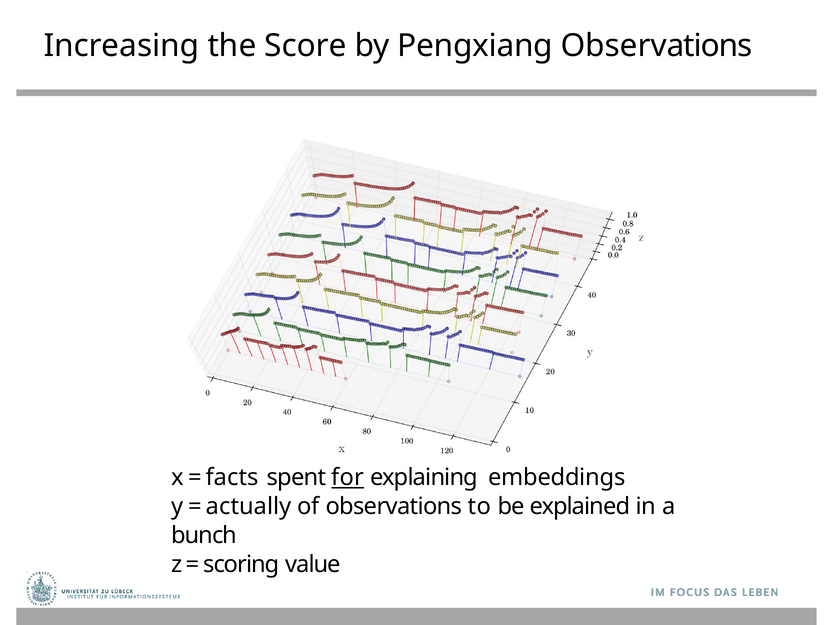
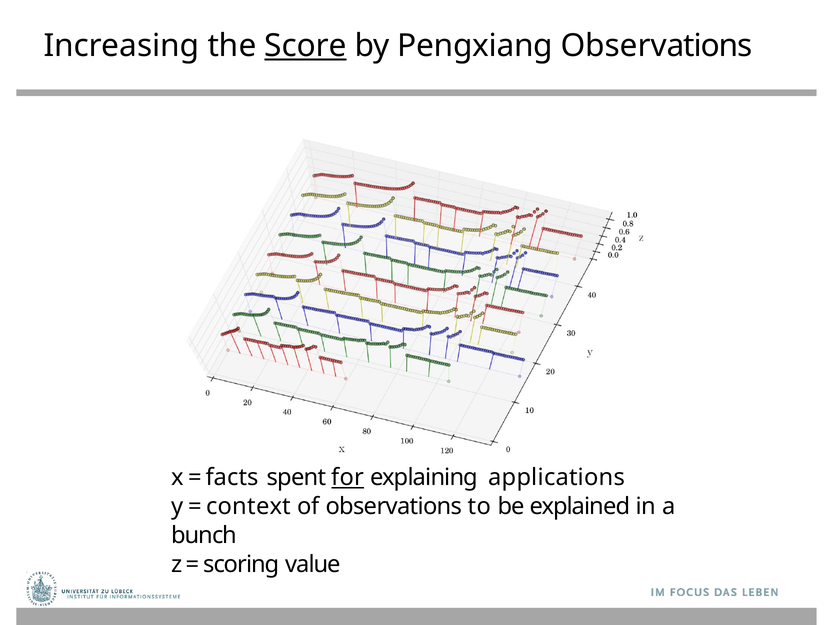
Score underline: none -> present
embeddings: embeddings -> applications
actually: actually -> context
